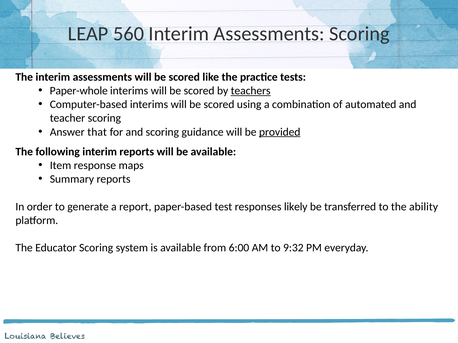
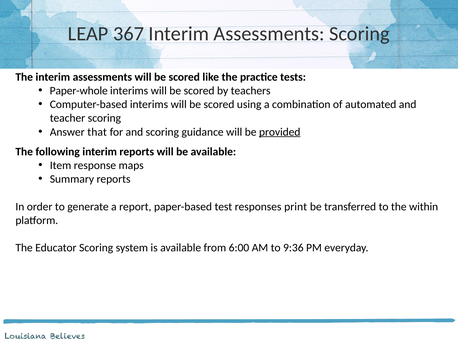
560: 560 -> 367
teachers underline: present -> none
likely: likely -> print
ability: ability -> within
9:32: 9:32 -> 9:36
